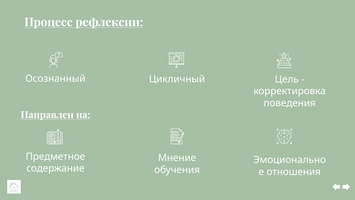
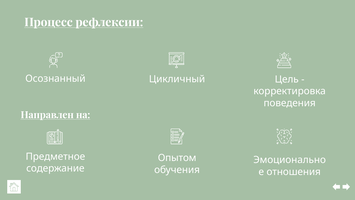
Мнение: Мнение -> Опытом
